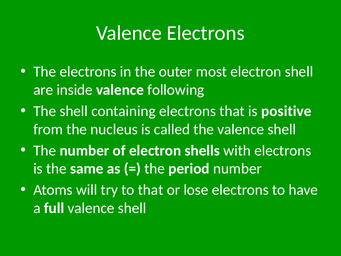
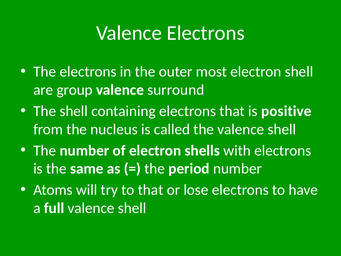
inside: inside -> group
following: following -> surround
